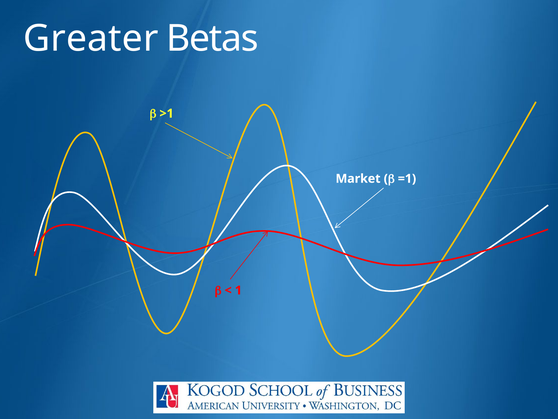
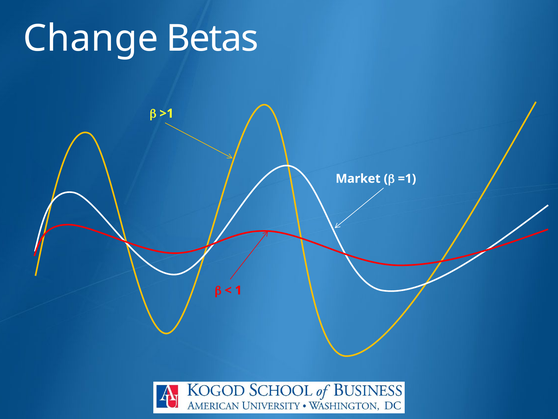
Greater: Greater -> Change
